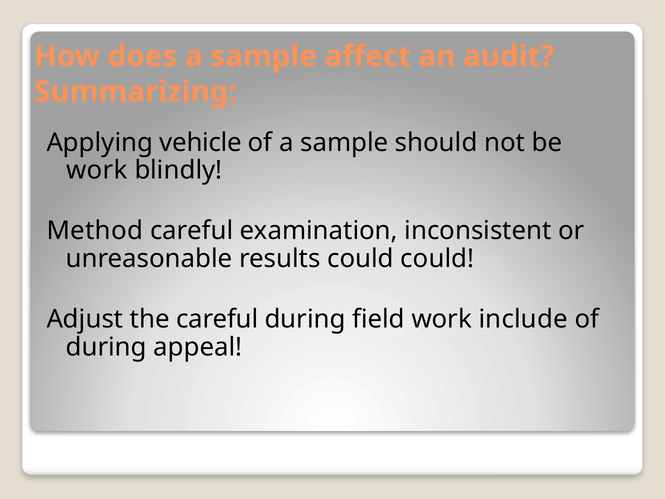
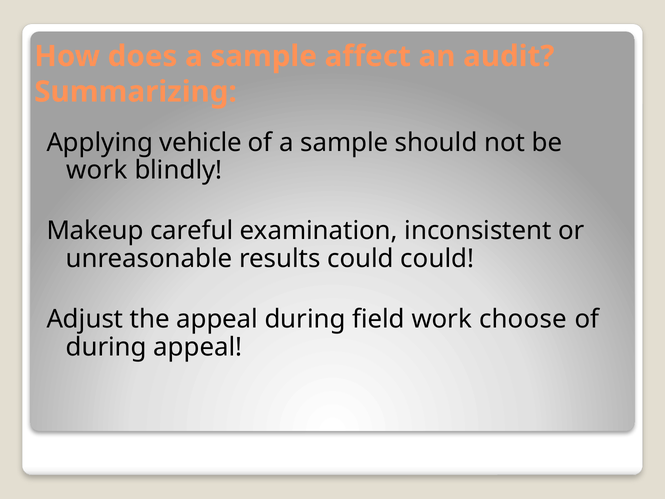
Method: Method -> Makeup
the careful: careful -> appeal
include: include -> choose
